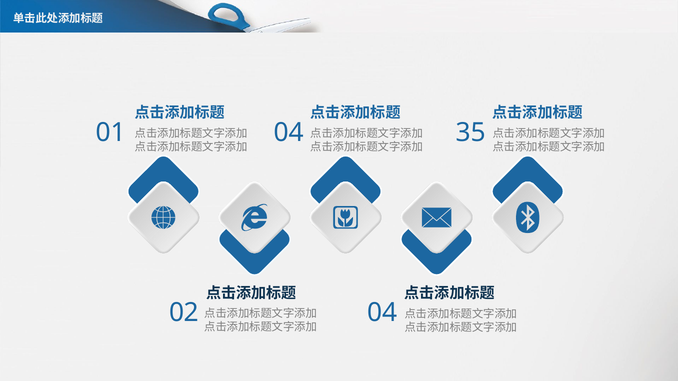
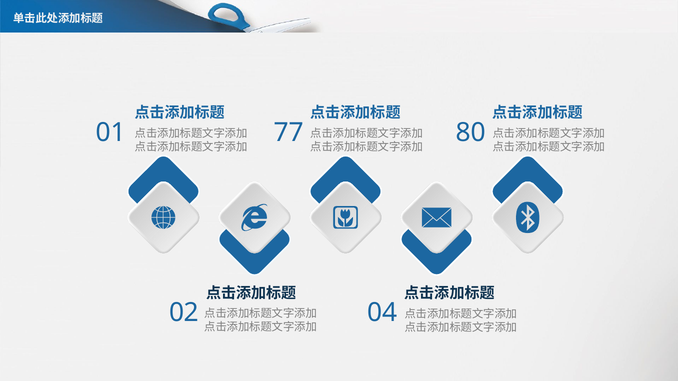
04 at (289, 133): 04 -> 77
35: 35 -> 80
